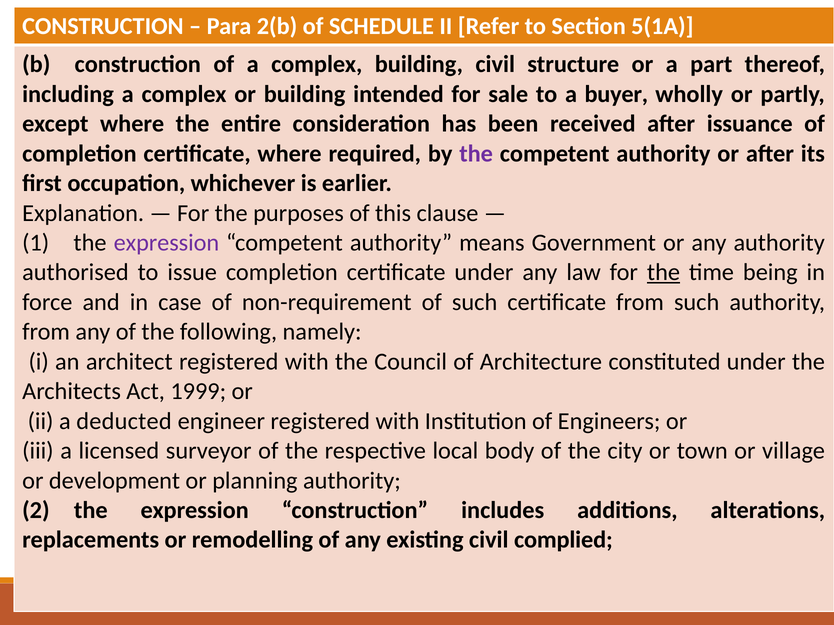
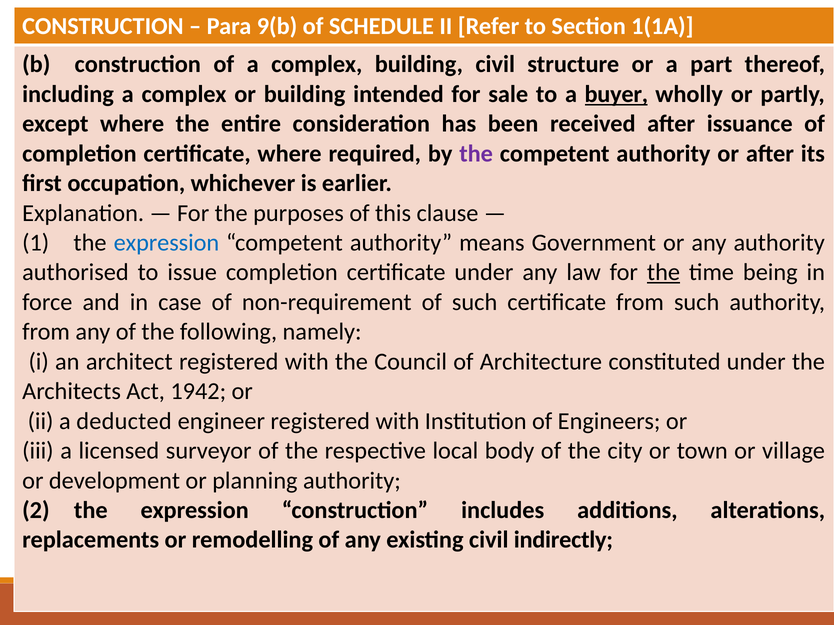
2(b: 2(b -> 9(b
5(1A: 5(1A -> 1(1A
buyer underline: none -> present
expression at (166, 243) colour: purple -> blue
1999: 1999 -> 1942
complied: complied -> indirectly
